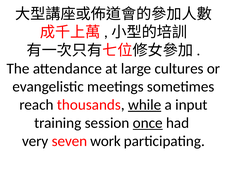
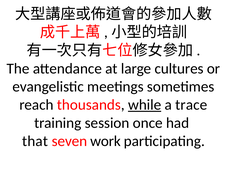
input: input -> trace
once underline: present -> none
very: very -> that
